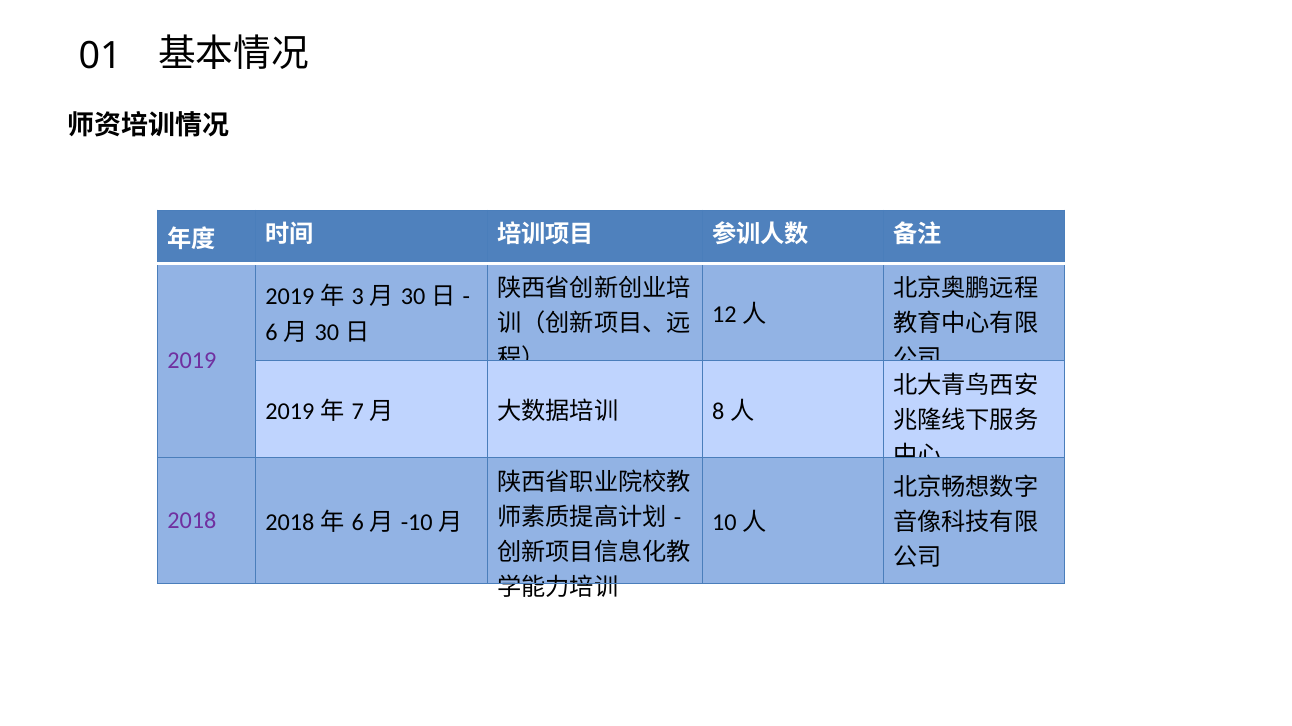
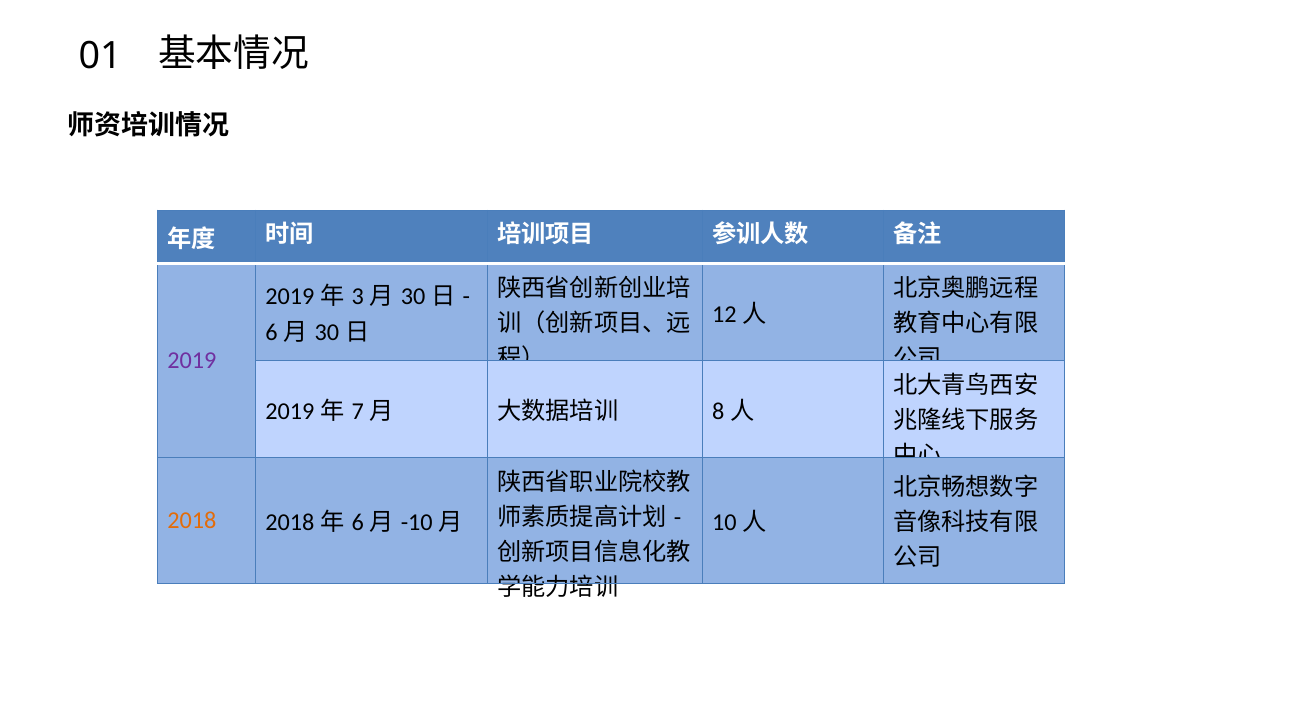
2018 colour: purple -> orange
